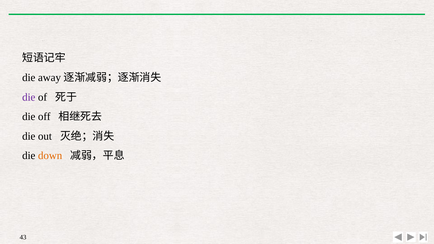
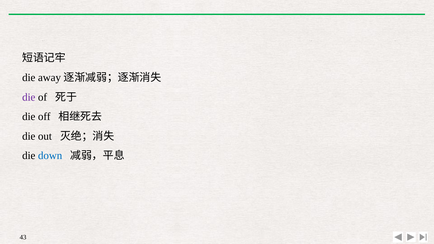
down colour: orange -> blue
